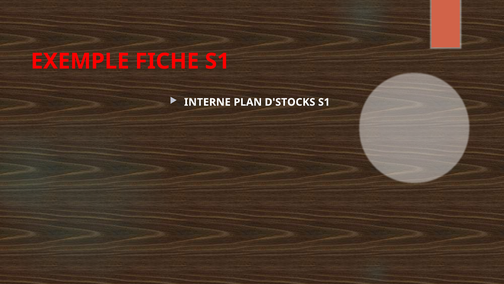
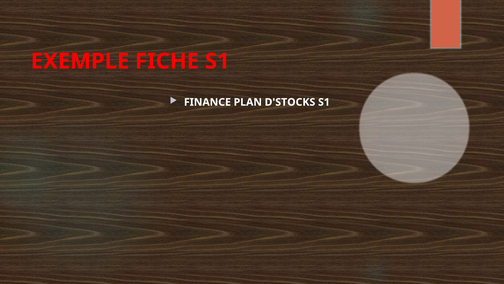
INTERNE: INTERNE -> FINANCE
